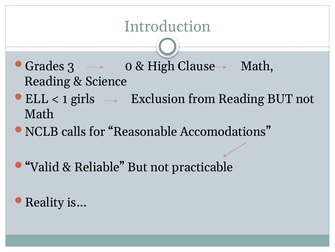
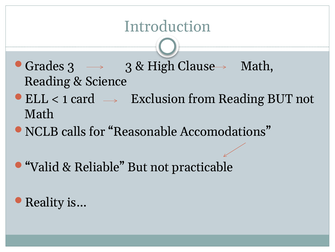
3 0: 0 -> 3
girls: girls -> card
